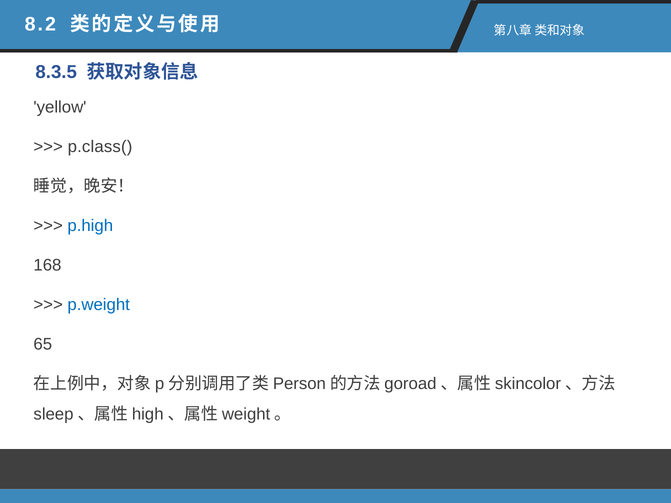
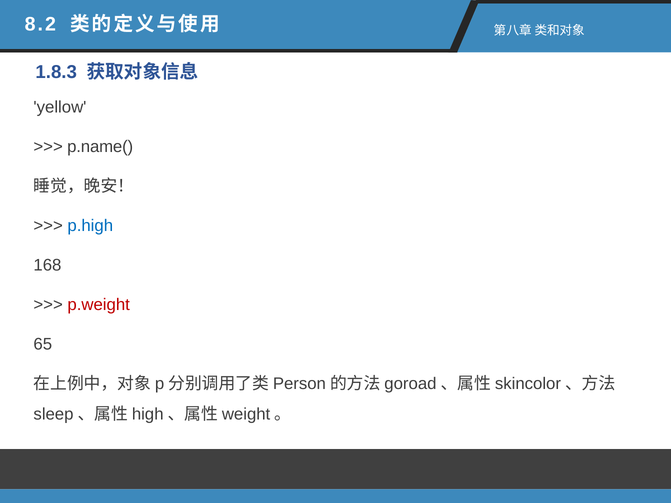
8.3.5: 8.3.5 -> 1.8.3
p.class(: p.class( -> p.name(
p.weight colour: blue -> red
